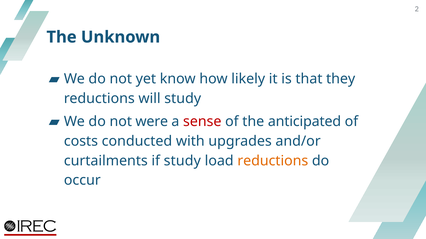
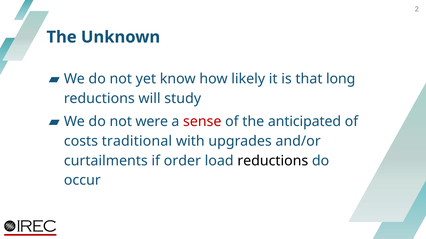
they: they -> long
conducted: conducted -> traditional
if study: study -> order
reductions at (273, 161) colour: orange -> black
